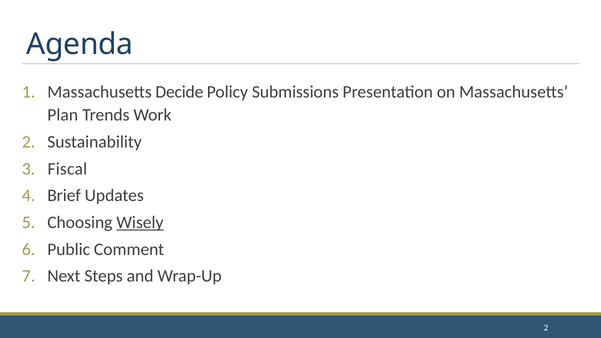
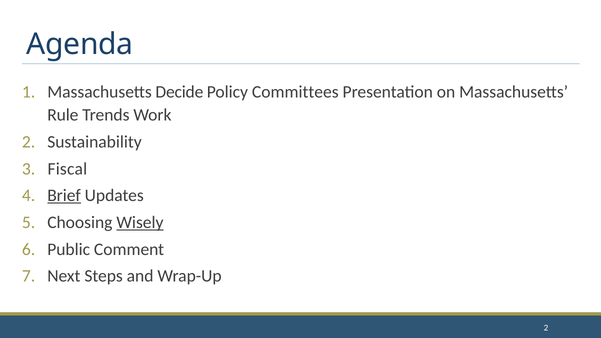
Submissions: Submissions -> Committees
Plan: Plan -> Rule
Brief underline: none -> present
